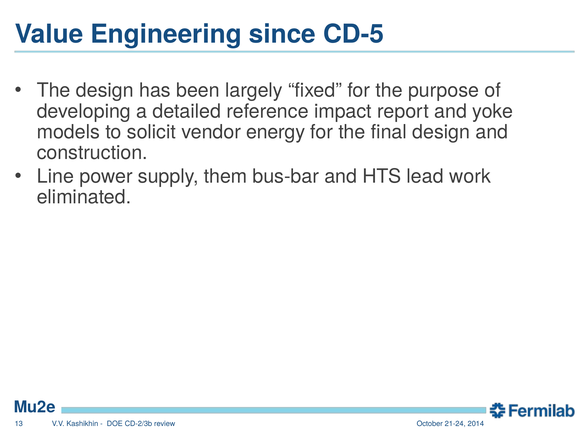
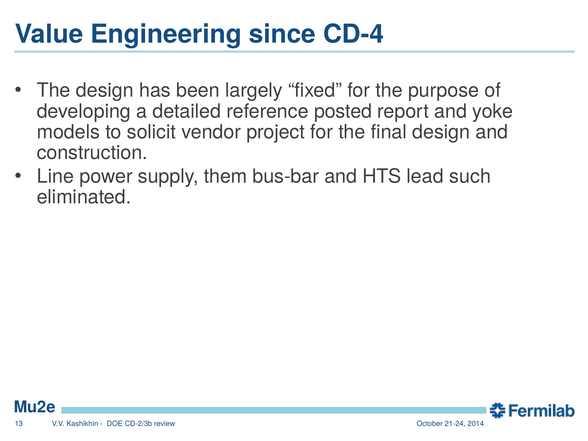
CD-5: CD-5 -> CD-4
impact: impact -> posted
energy: energy -> project
work: work -> such
